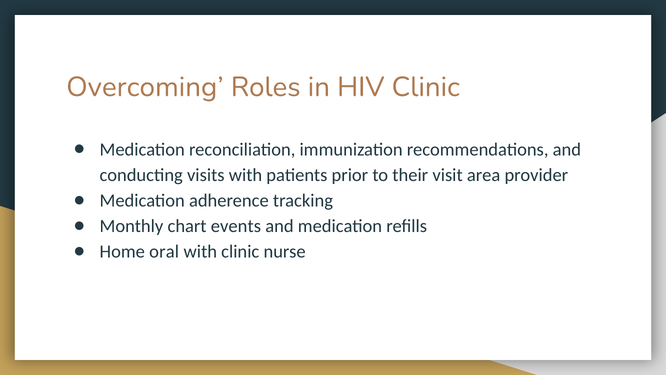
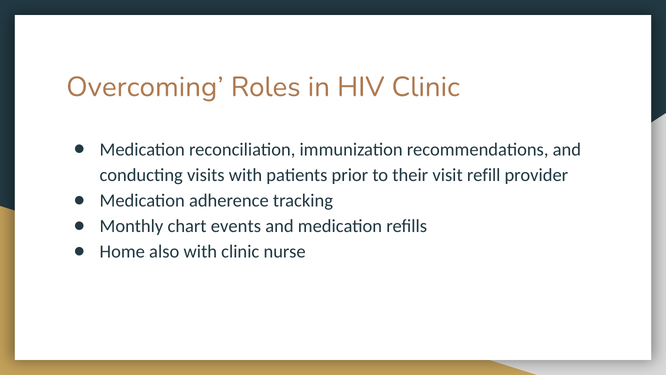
area: area -> refill
oral: oral -> also
